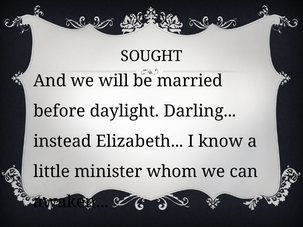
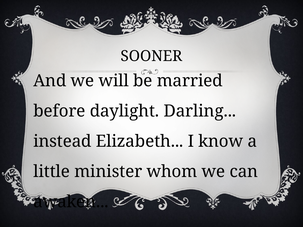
SOUGHT: SOUGHT -> SOONER
